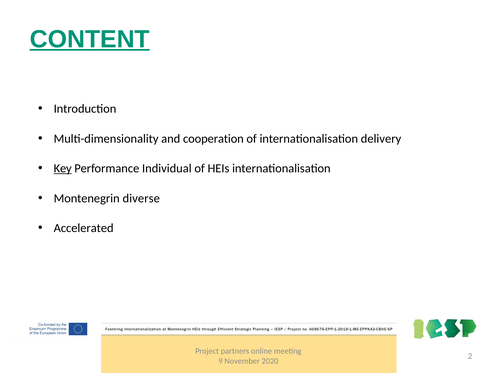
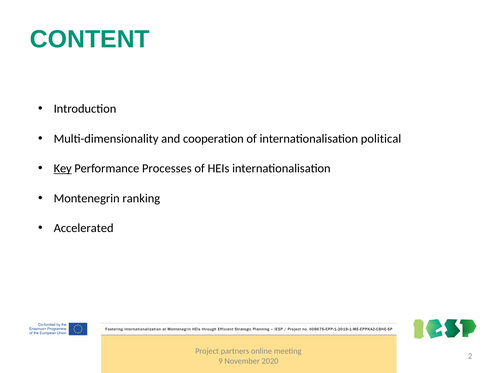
CONTENT underline: present -> none
delivery: delivery -> political
Individual: Individual -> Processes
diverse: diverse -> ranking
